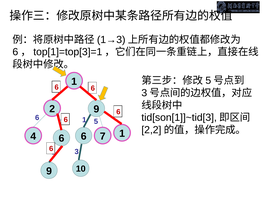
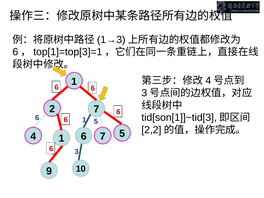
5 at (208, 81): 5 -> 4
2 9: 9 -> 7
6 at (61, 138): 6 -> 1
7 1: 1 -> 5
